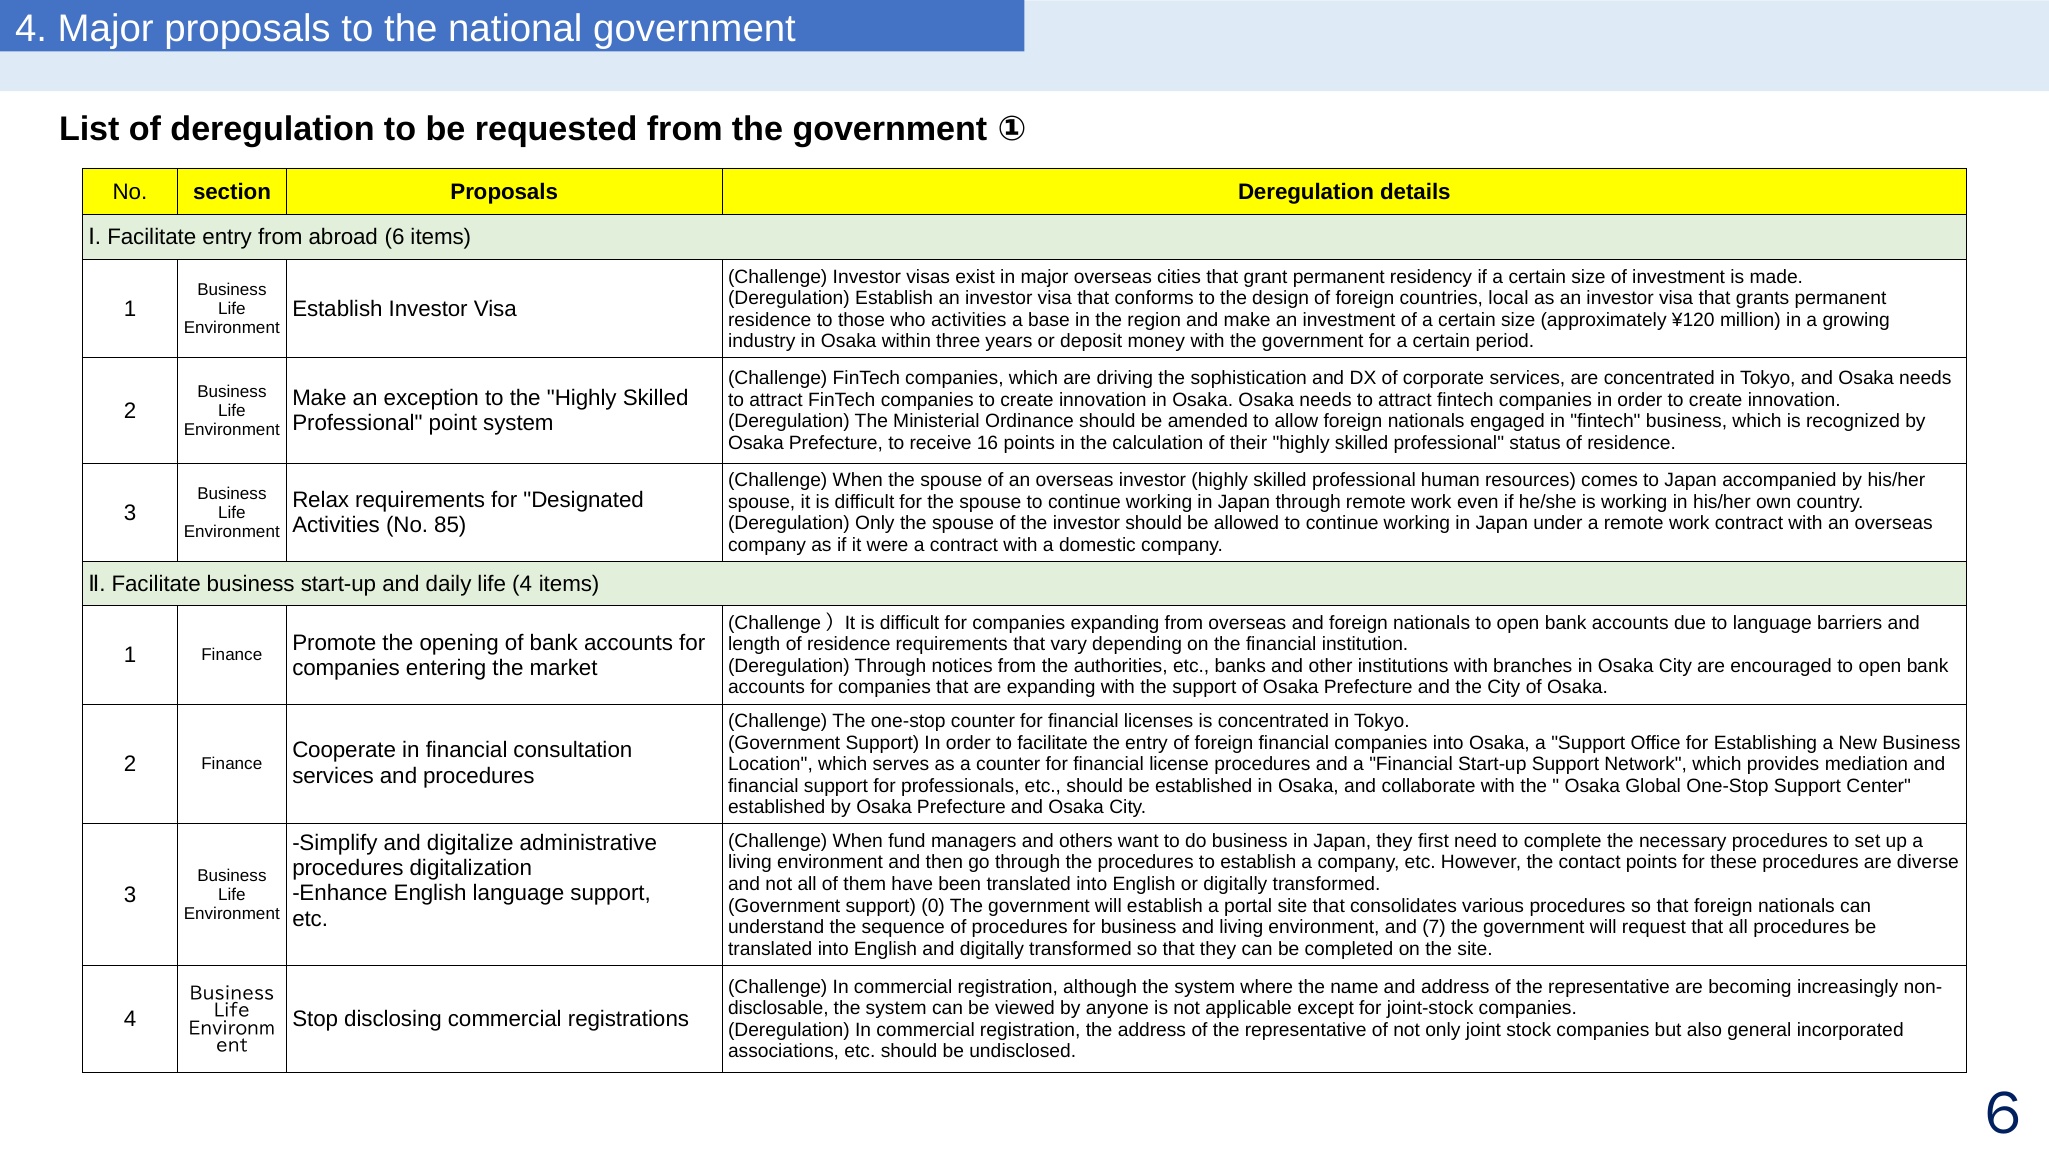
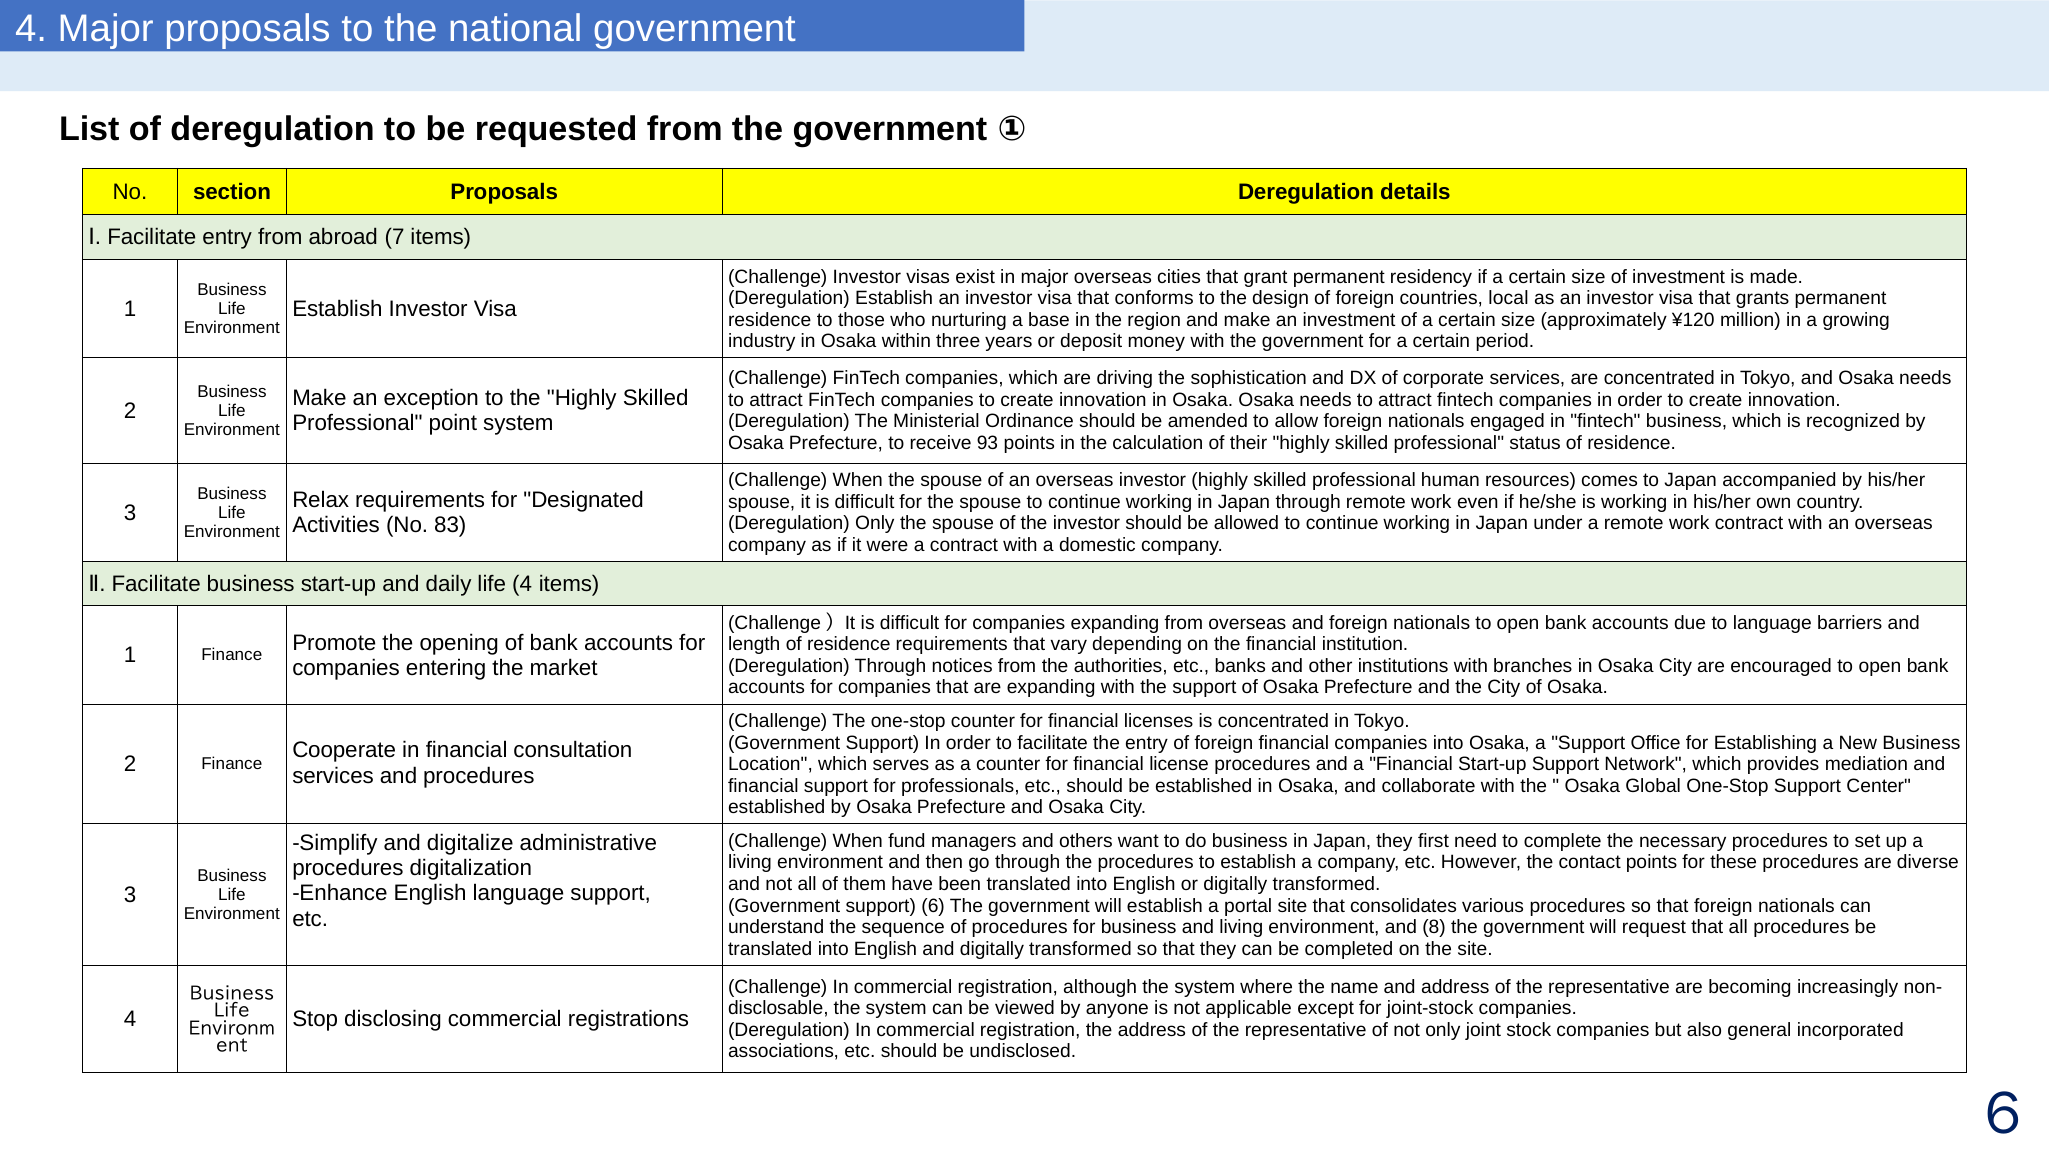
6: 6 -> 7
who activities: activities -> nurturing
16: 16 -> 93
85: 85 -> 83
0: 0 -> 6
7: 7 -> 8
